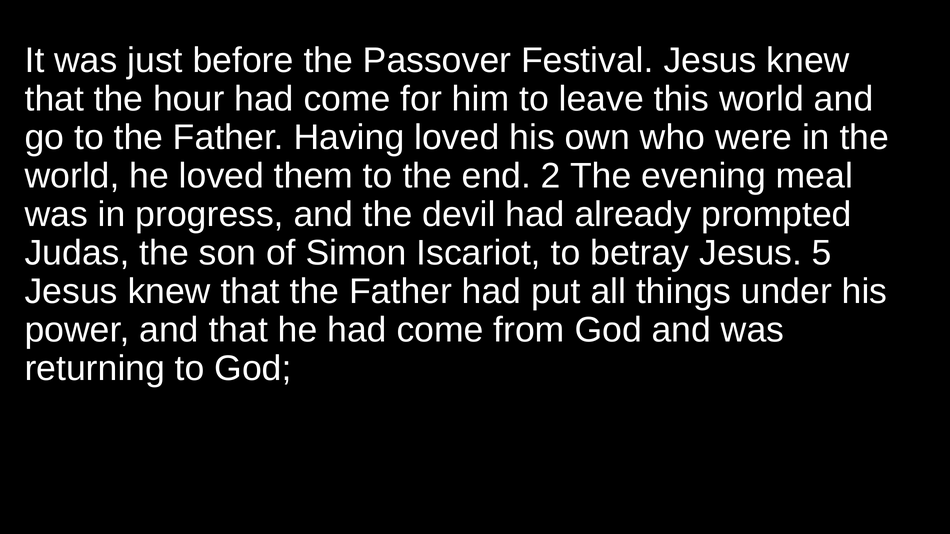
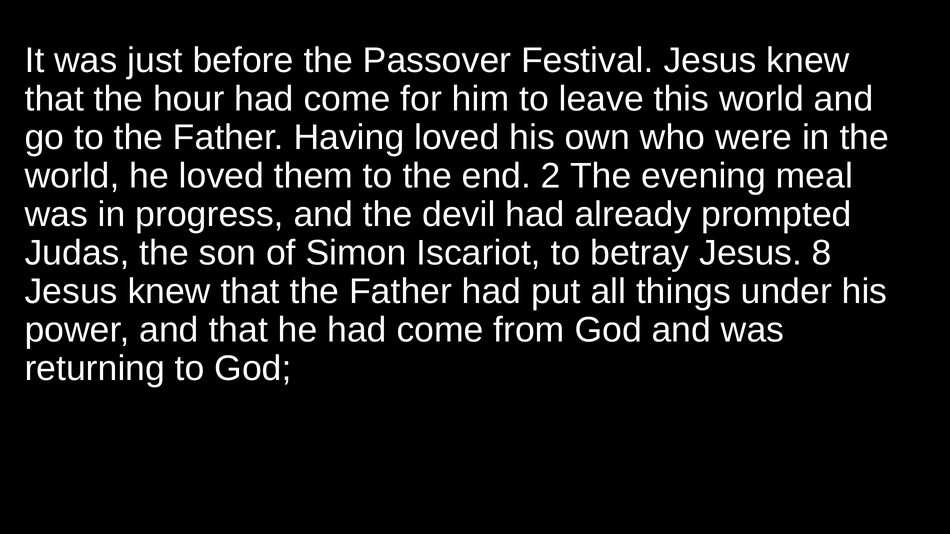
5: 5 -> 8
